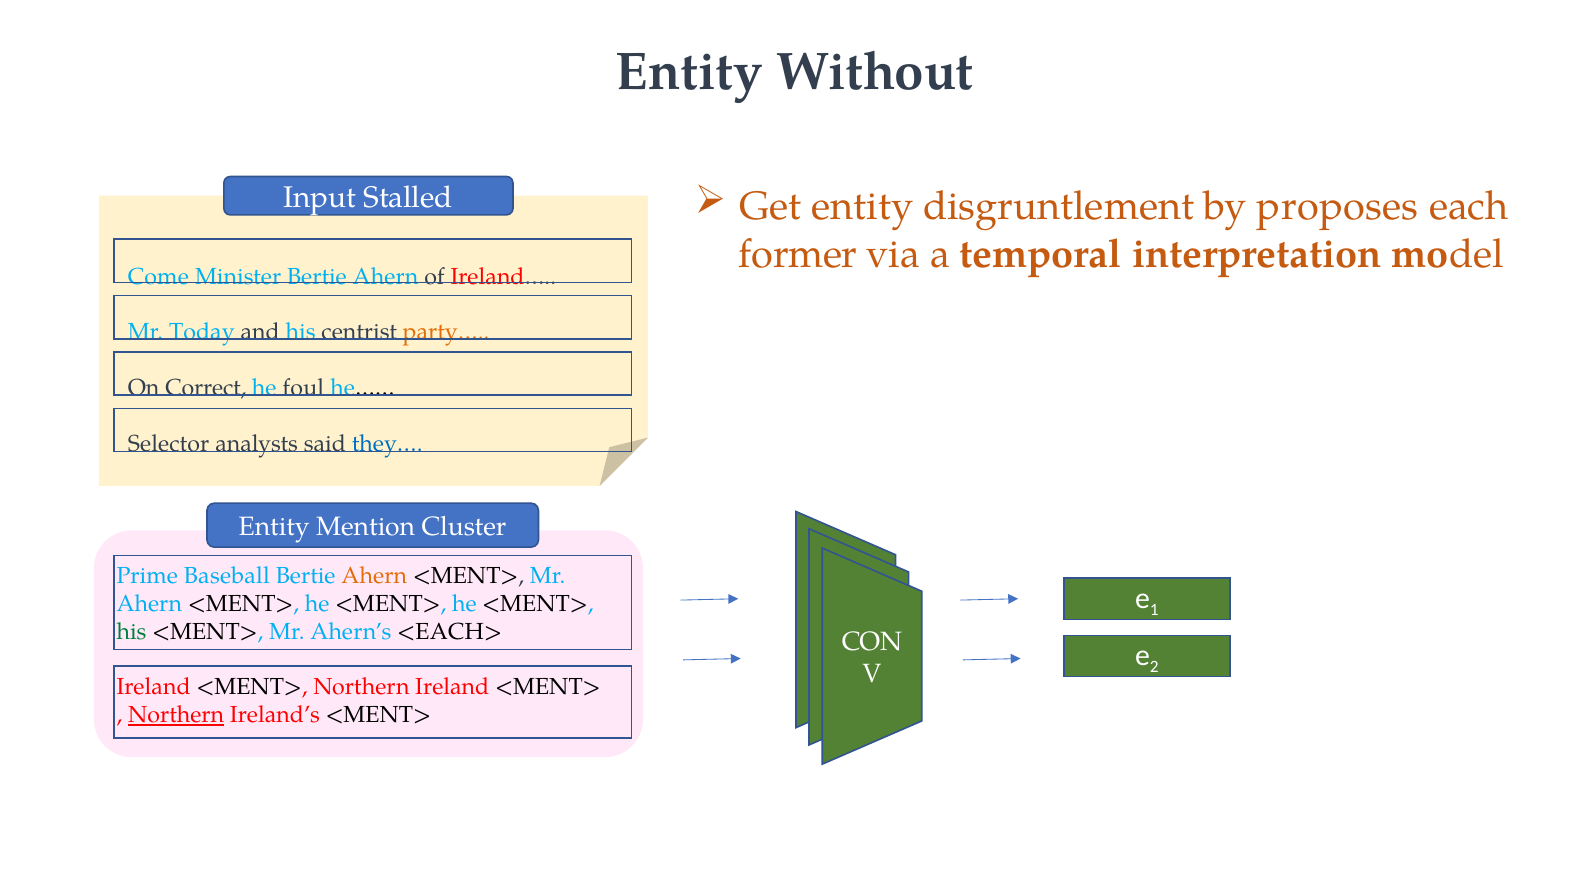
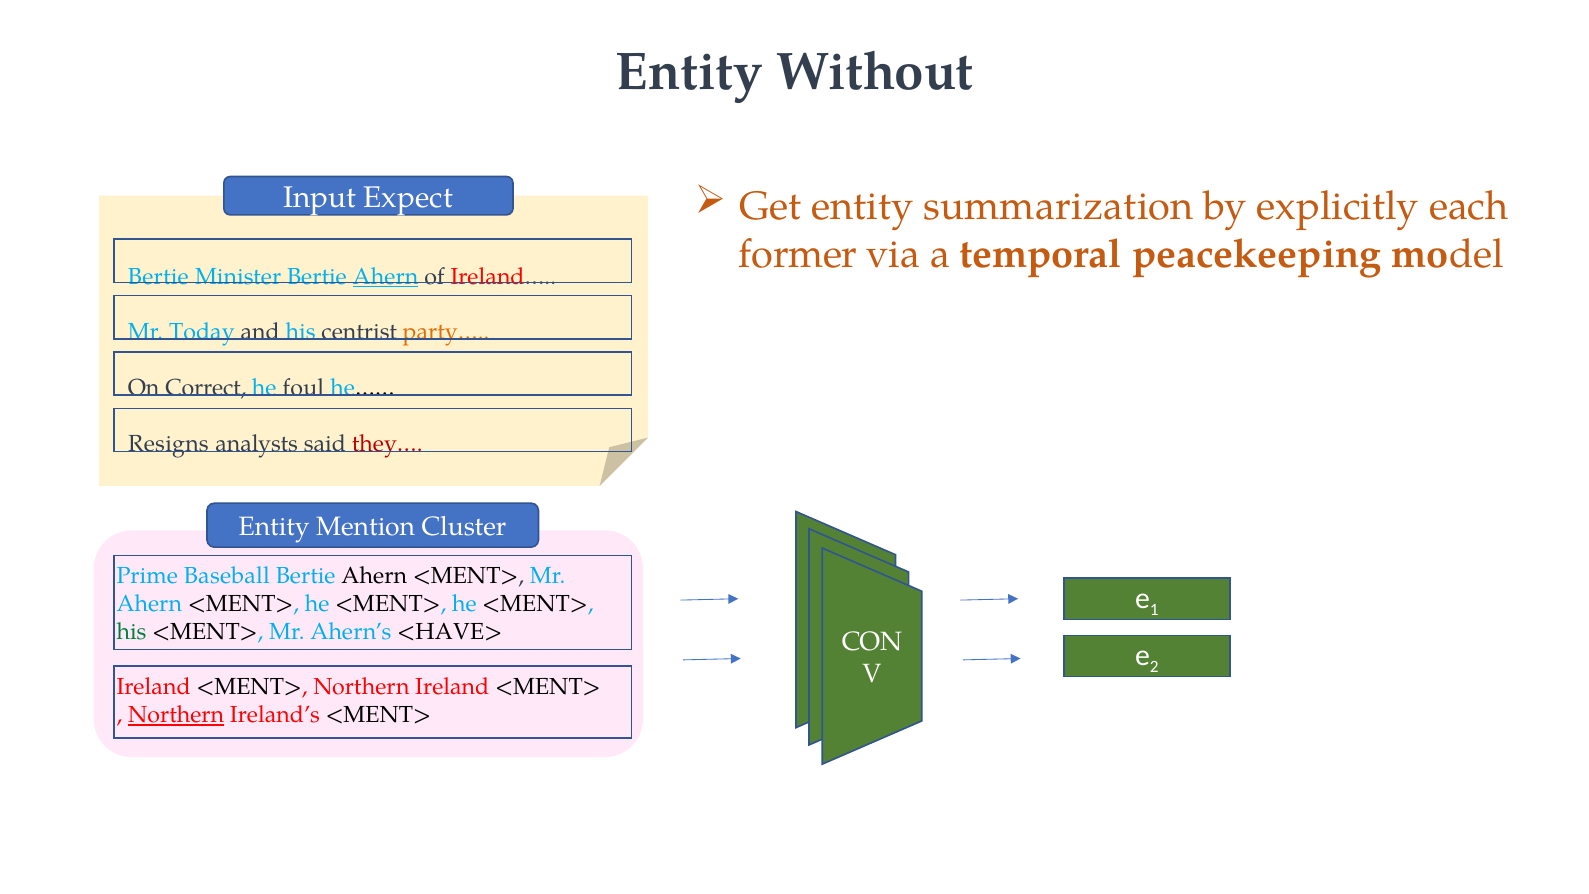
disgruntlement: disgruntlement -> summarization
proposes: proposes -> explicitly
Stalled: Stalled -> Expect
interpretation: interpretation -> peacekeeping
Come at (158, 276): Come -> Bertie
Ahern at (386, 276) underline: none -> present
Selector: Selector -> Resigns
they… colour: blue -> red
Ahern at (374, 576) colour: orange -> black
<EACH>: <EACH> -> <HAVE>
